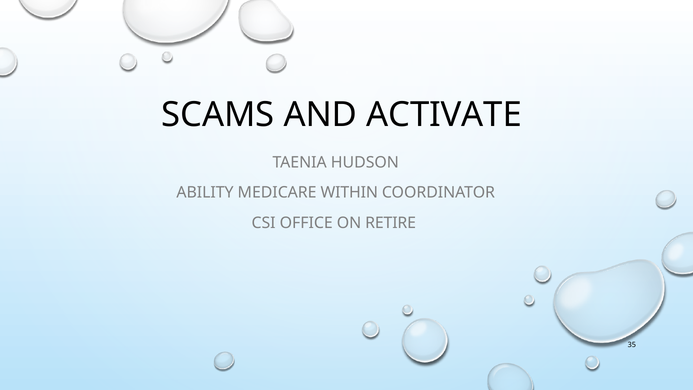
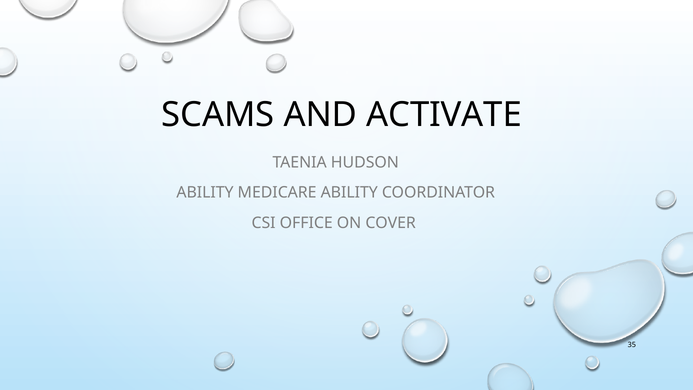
MEDICARE WITHIN: WITHIN -> ABILITY
RETIRE: RETIRE -> COVER
